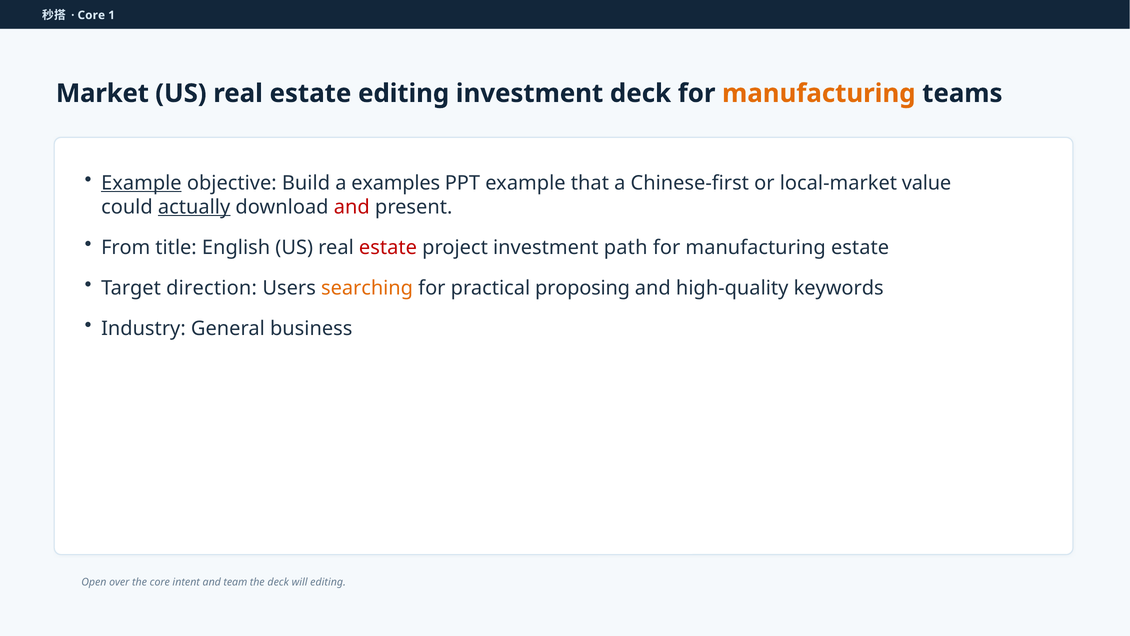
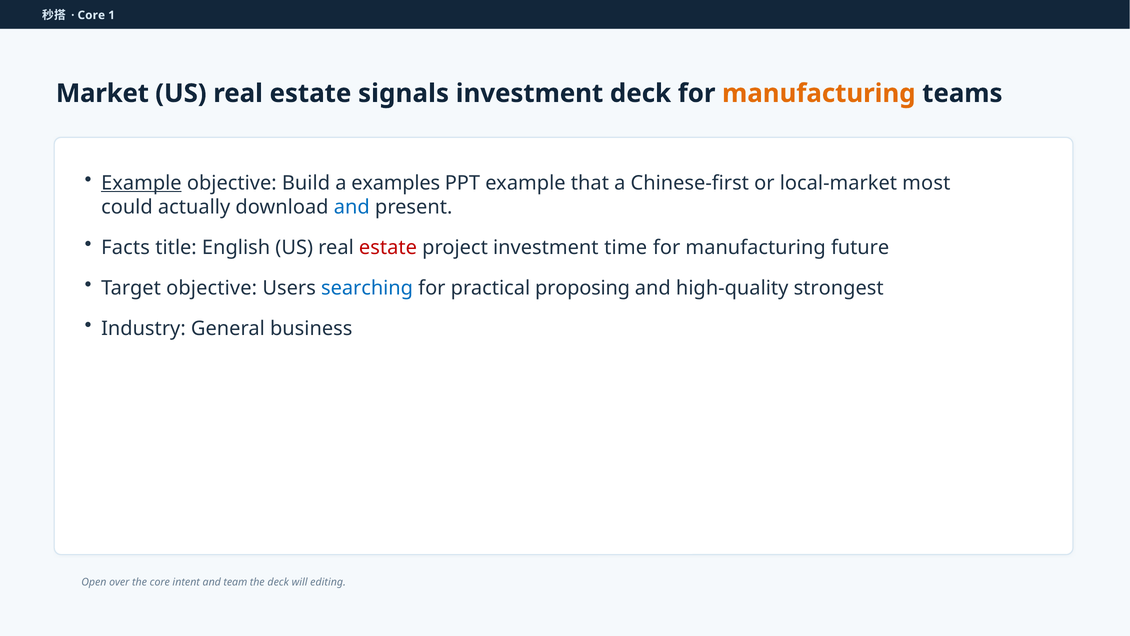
estate editing: editing -> signals
value: value -> most
actually underline: present -> none
and at (352, 207) colour: red -> blue
From: From -> Facts
path: path -> time
manufacturing estate: estate -> future
Target direction: direction -> objective
searching colour: orange -> blue
keywords: keywords -> strongest
